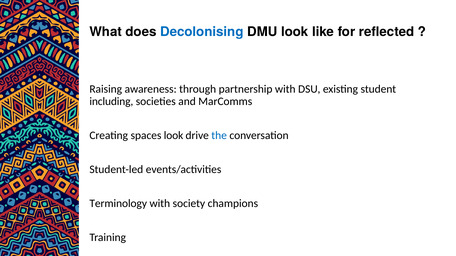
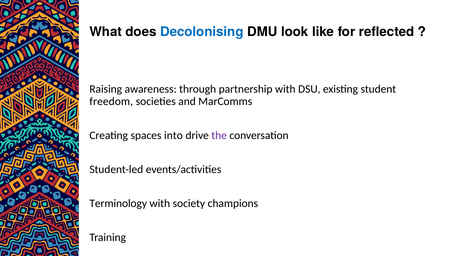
including: including -> freedom
spaces look: look -> into
the colour: blue -> purple
